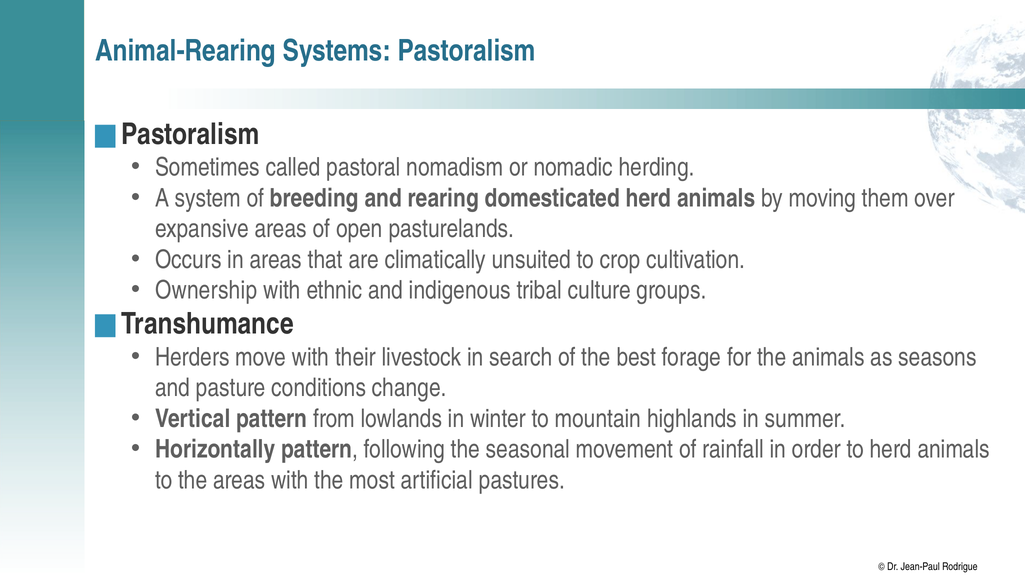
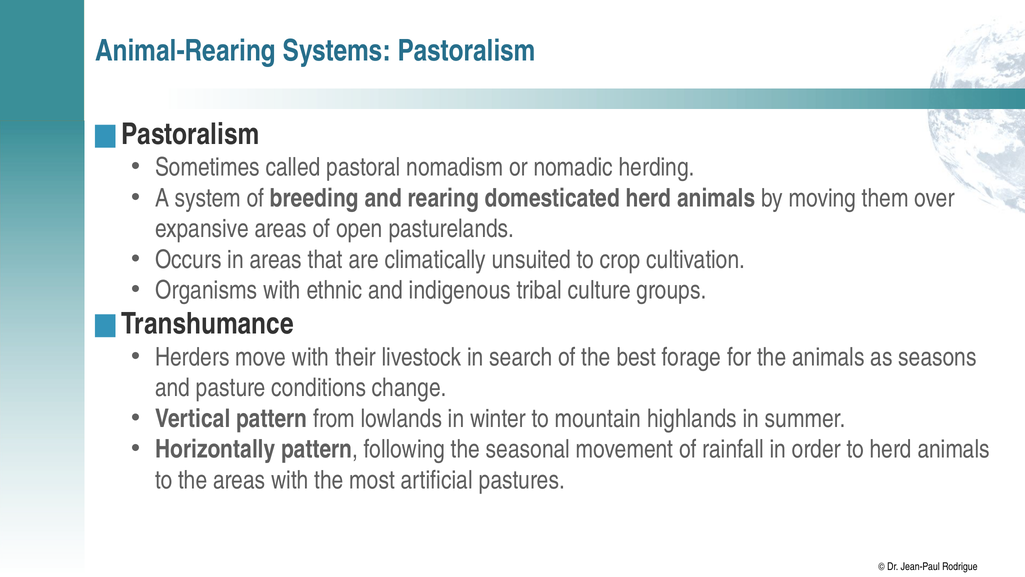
Ownership: Ownership -> Organisms
